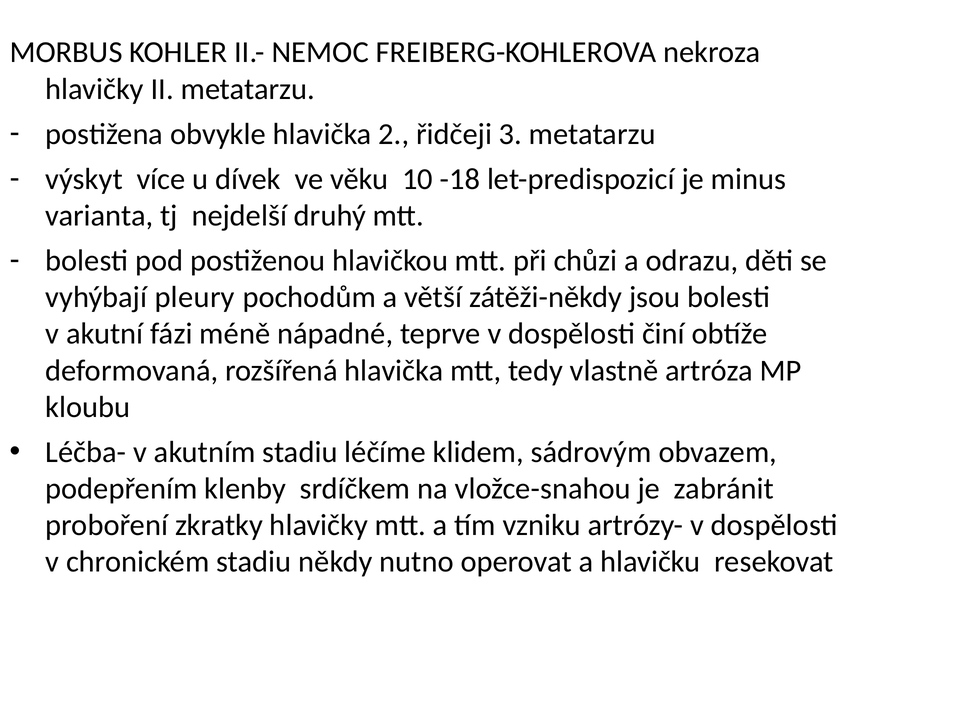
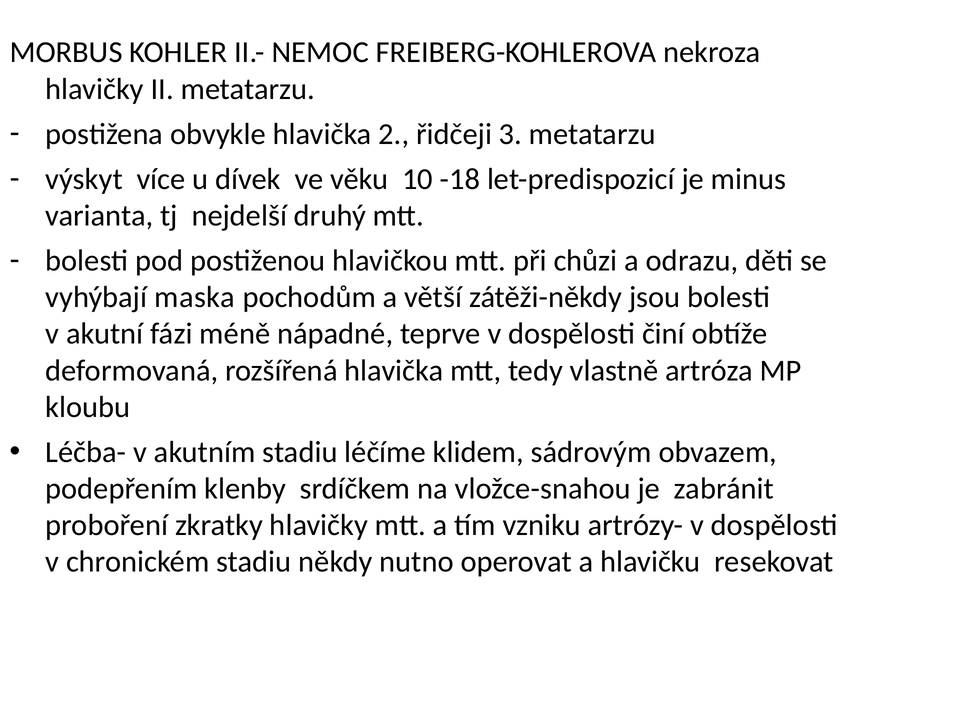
pleury: pleury -> maska
